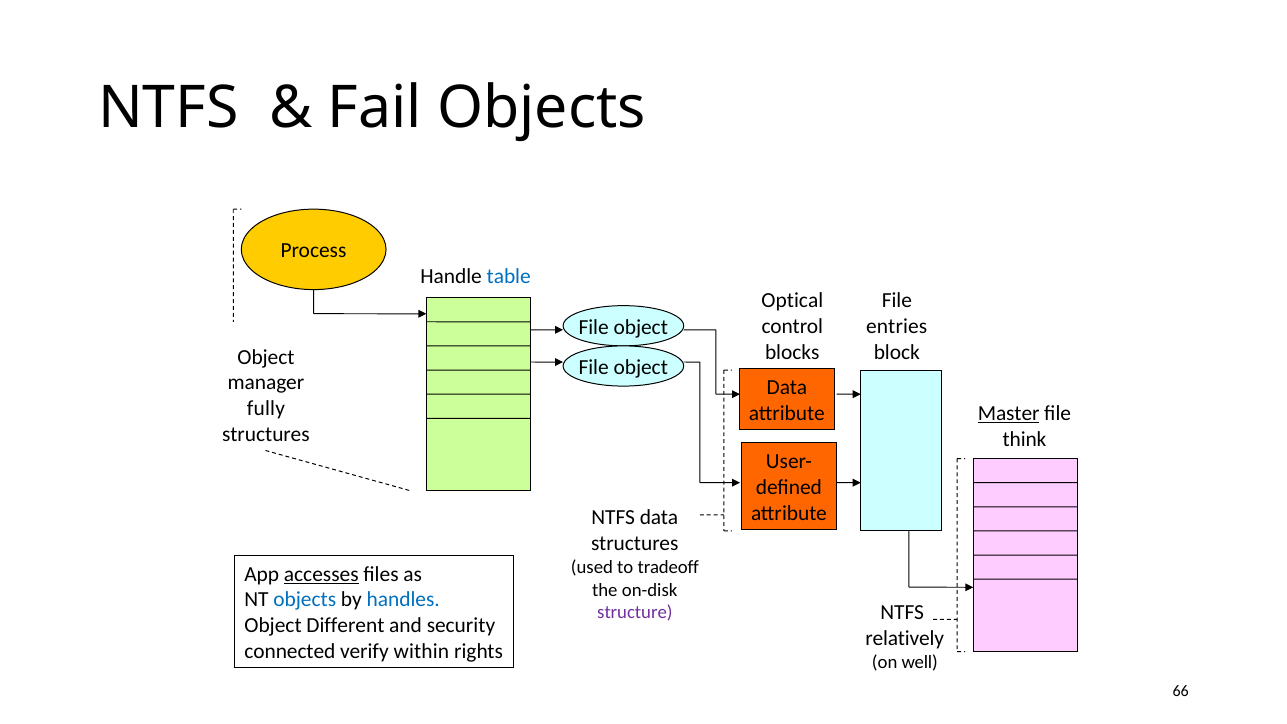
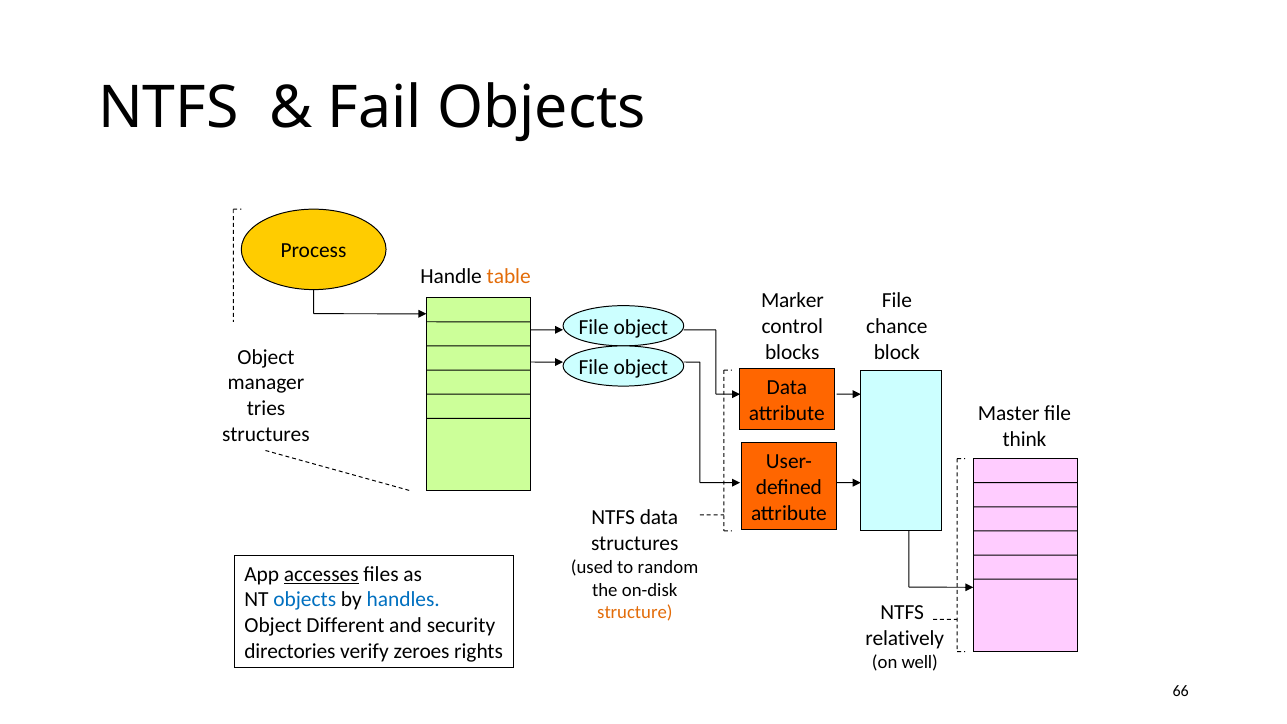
table colour: blue -> orange
Optical: Optical -> Marker
entries: entries -> chance
fully: fully -> tries
Master underline: present -> none
tradeoff: tradeoff -> random
structure colour: purple -> orange
connected: connected -> directories
within: within -> zeroes
